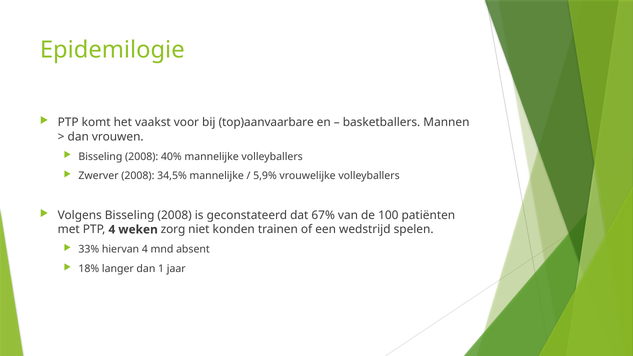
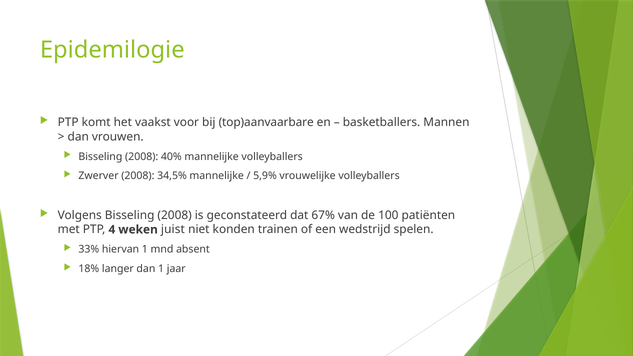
zorg: zorg -> juist
hiervan 4: 4 -> 1
